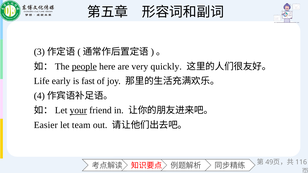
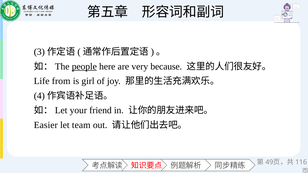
quickly: quickly -> because
early: early -> from
fast: fast -> girl
your underline: present -> none
